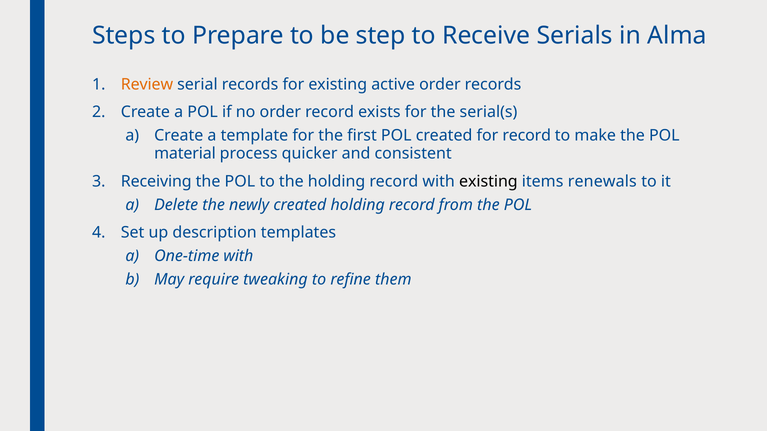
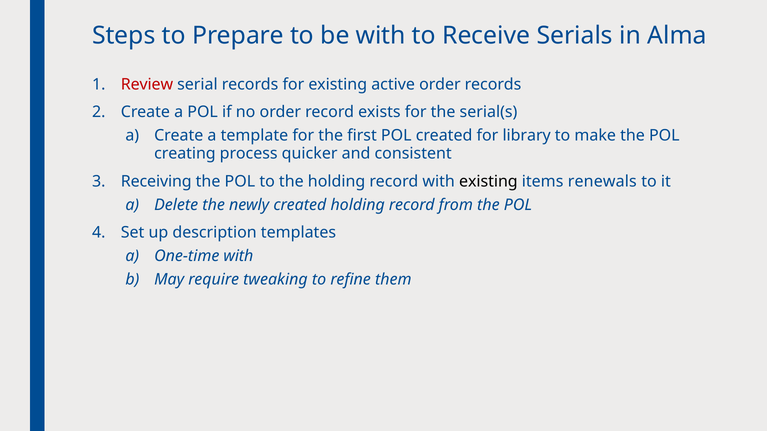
be step: step -> with
Review colour: orange -> red
for record: record -> library
material: material -> creating
